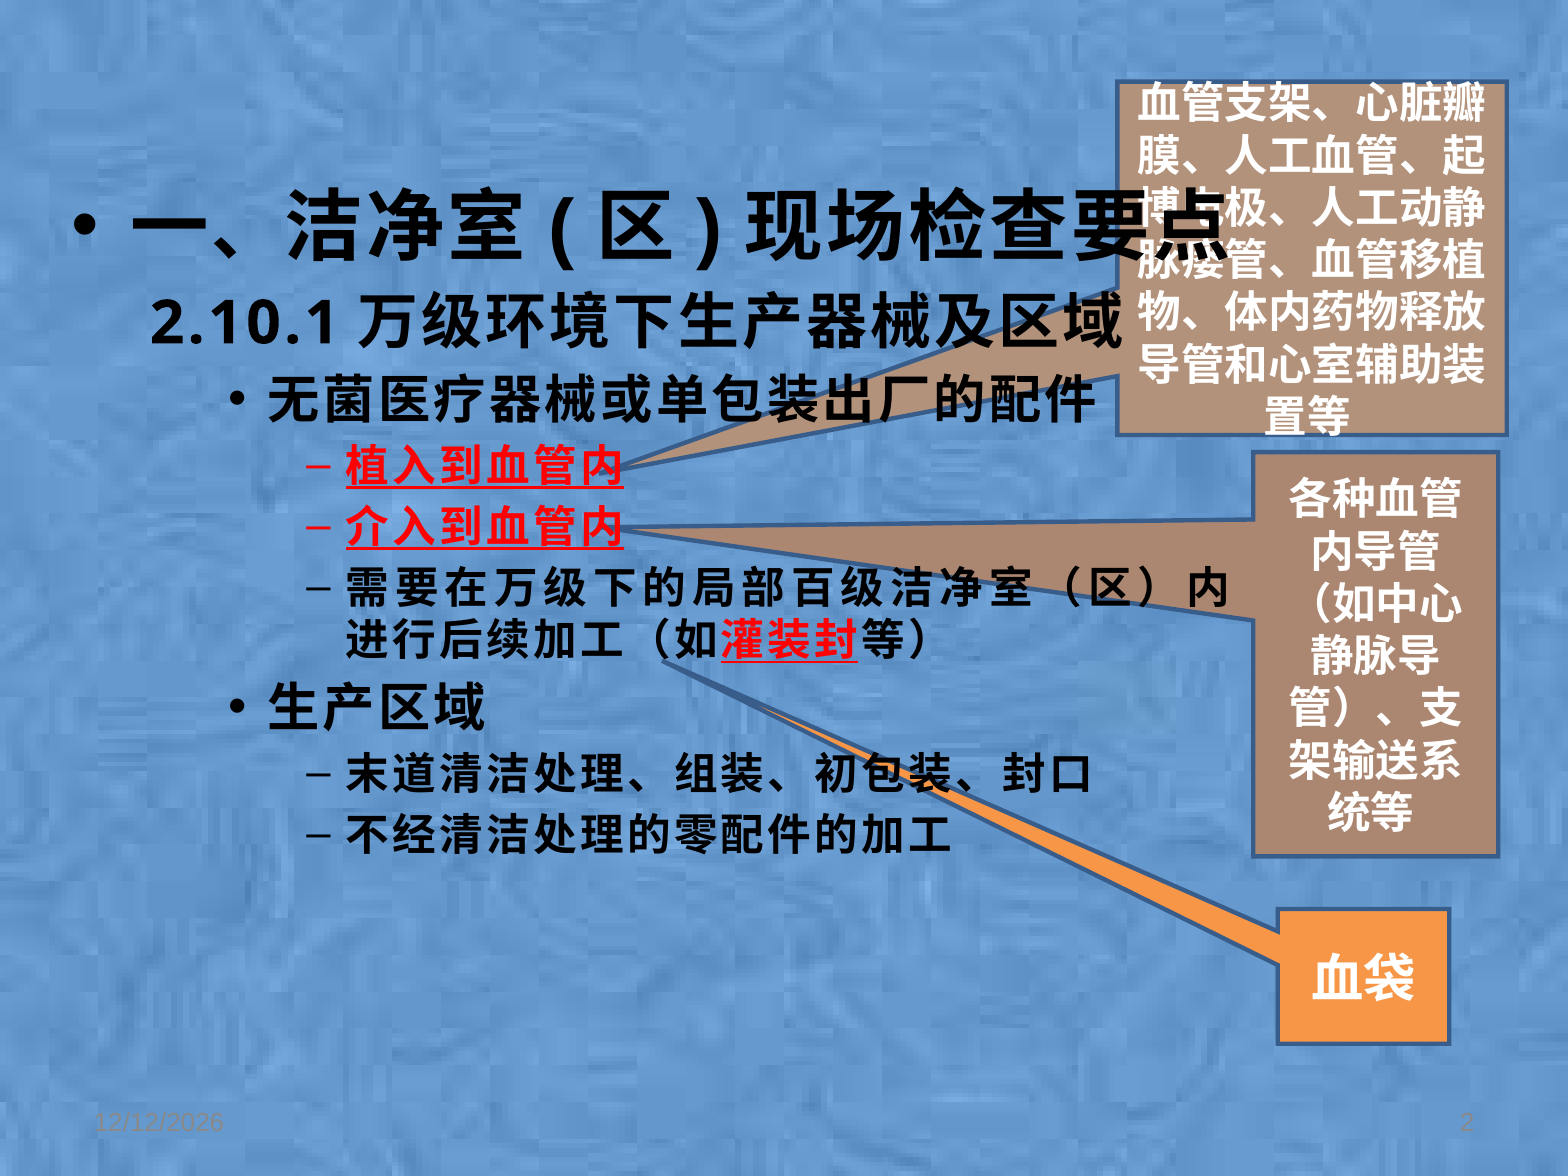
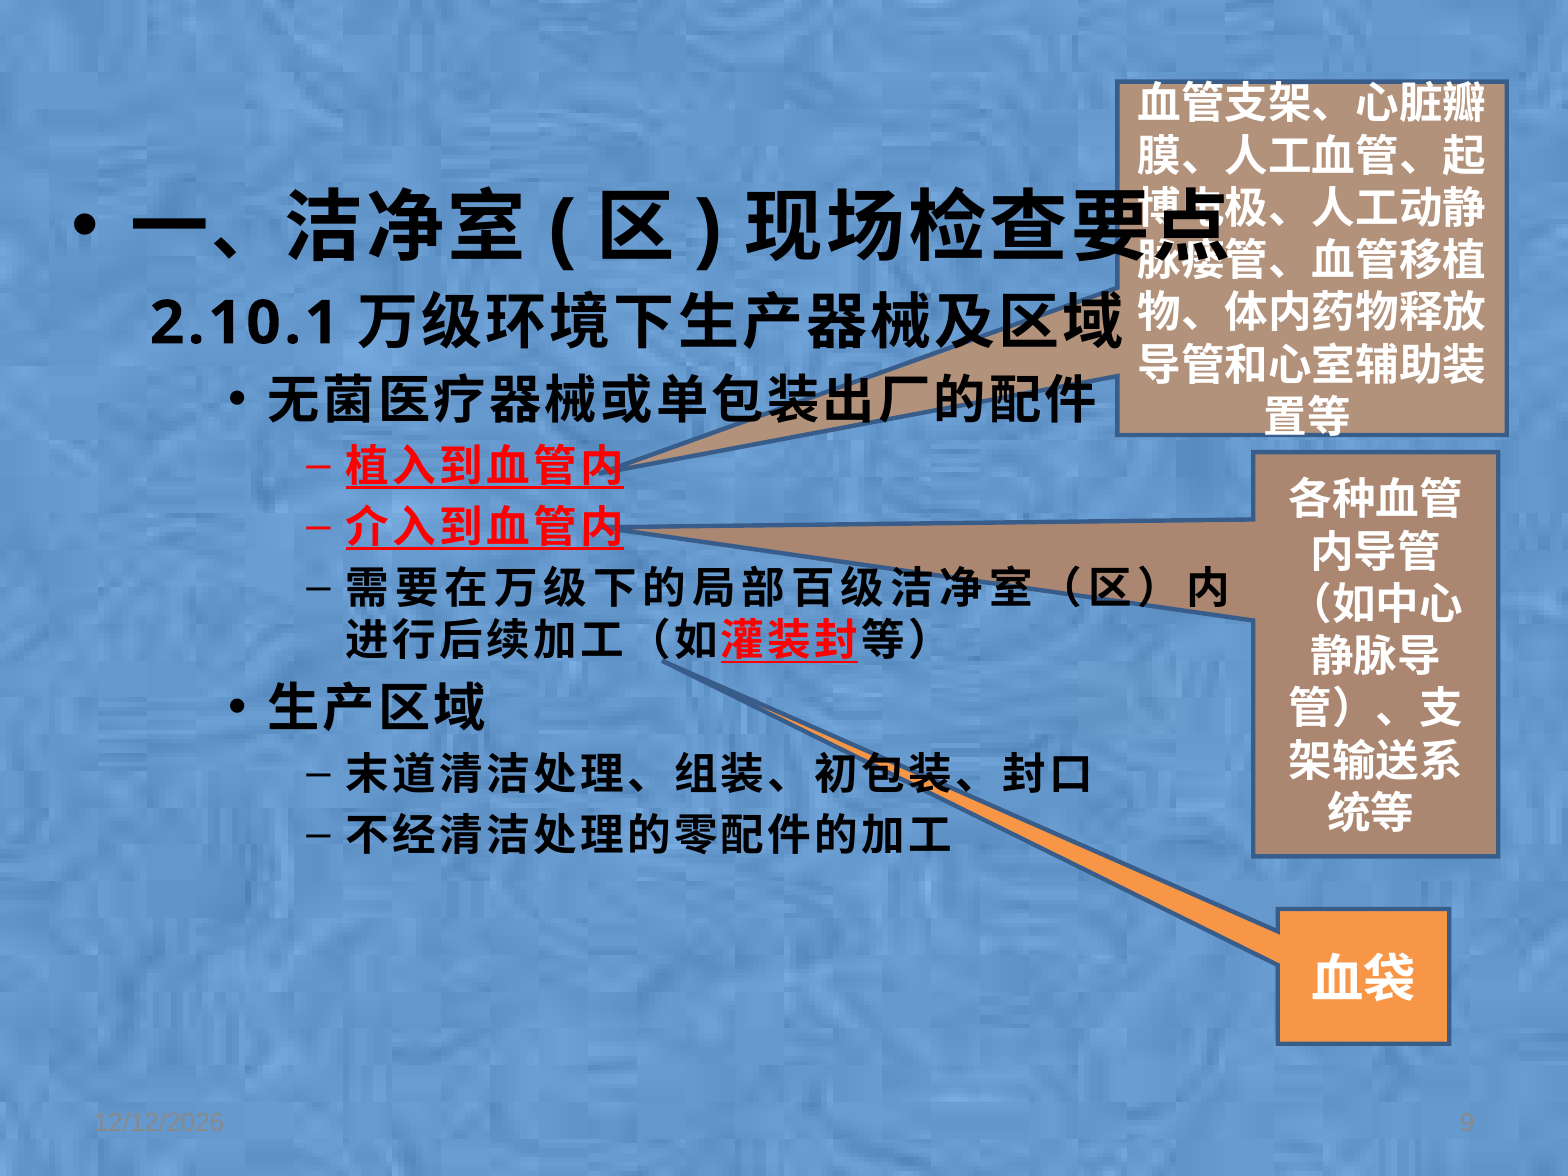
2: 2 -> 9
